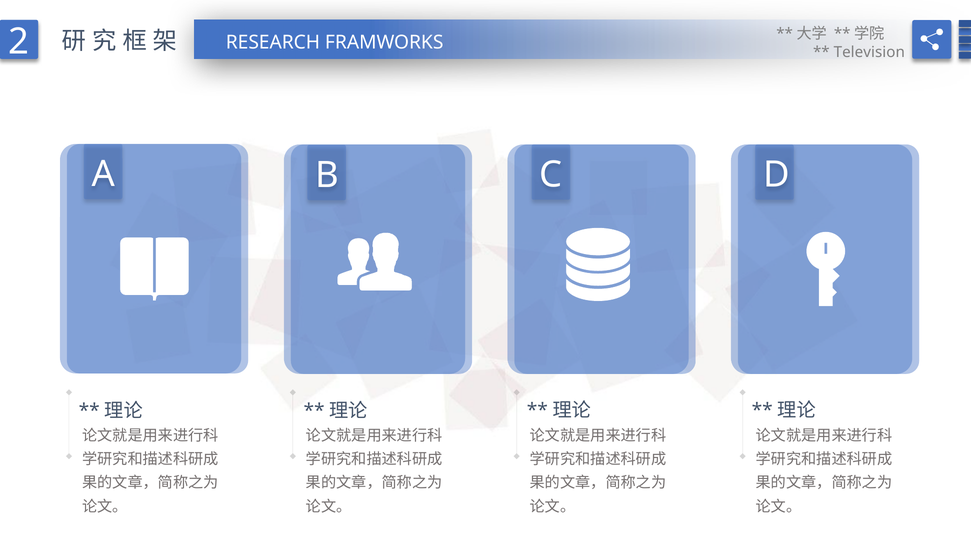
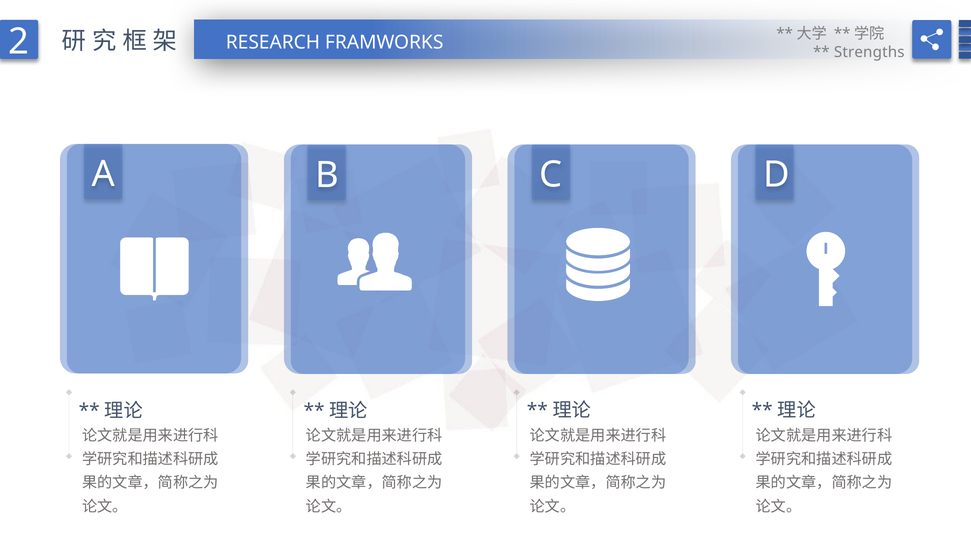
Television: Television -> Strengths
